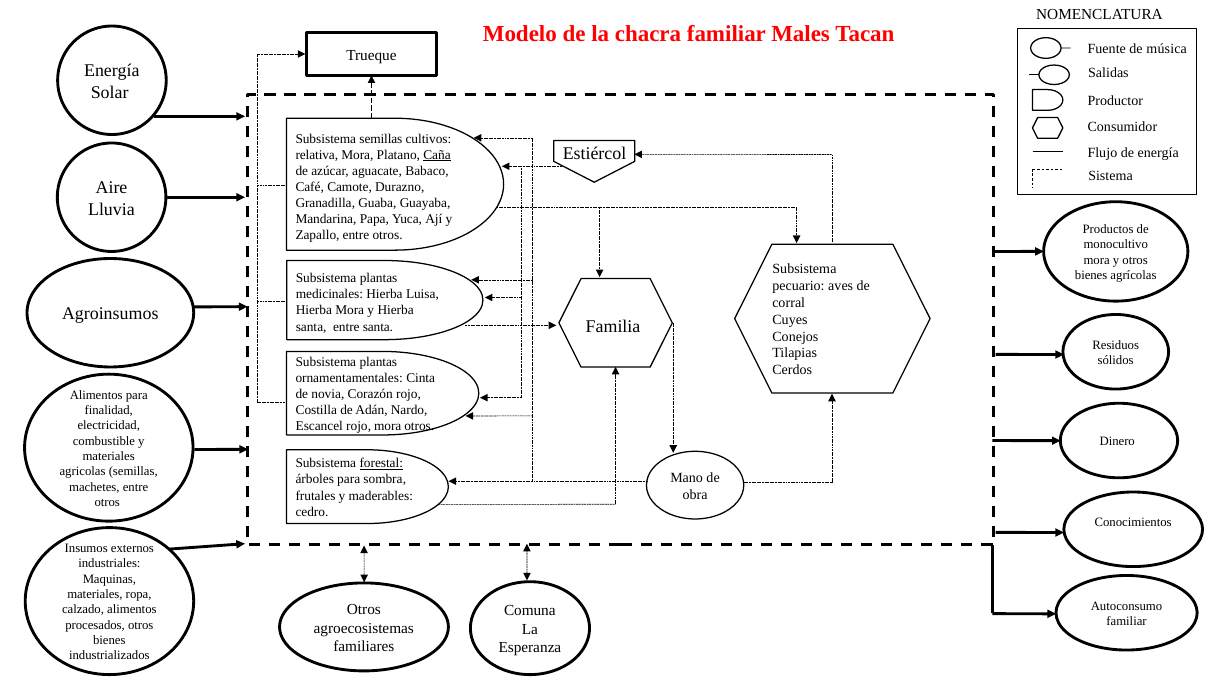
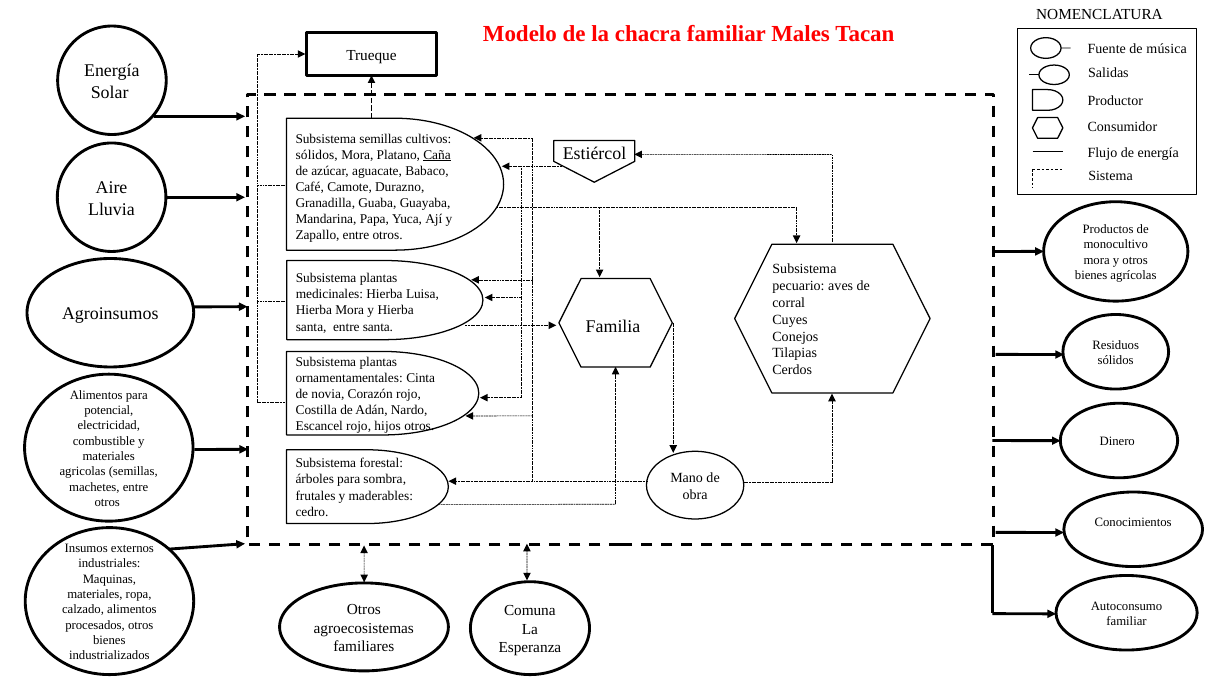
relativa at (317, 155): relativa -> sólidos
finalidad: finalidad -> potencial
rojo mora: mora -> hijos
forestal underline: present -> none
